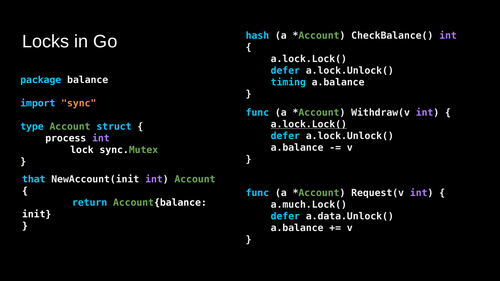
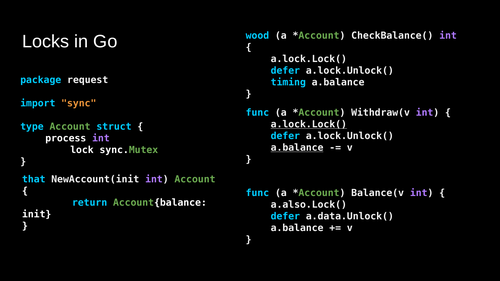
hash: hash -> wood
balance: balance -> request
a.balance at (297, 148) underline: none -> present
Request(v: Request(v -> Balance(v
a.much.Lock(: a.much.Lock( -> a.also.Lock(
